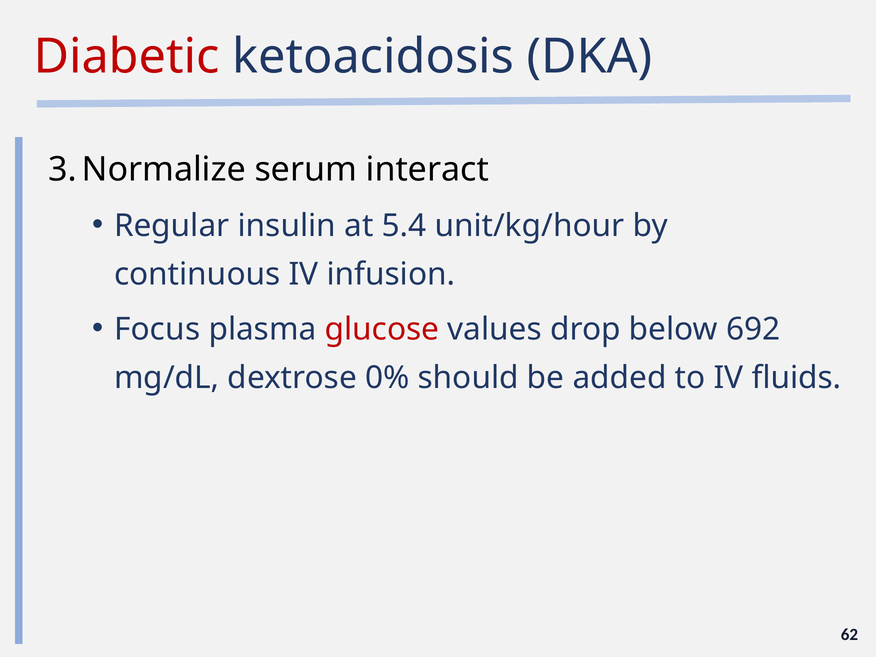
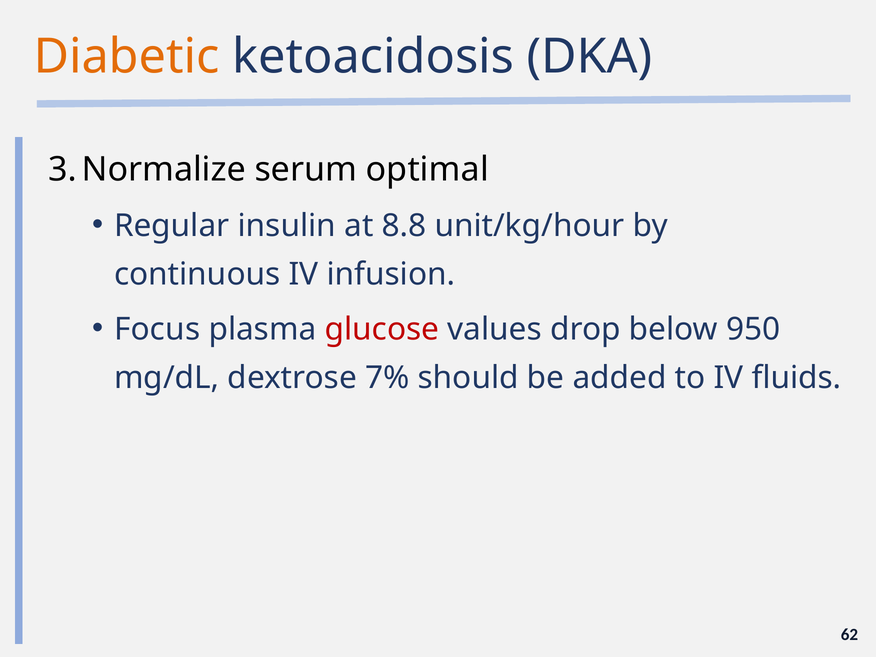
Diabetic colour: red -> orange
interact: interact -> optimal
5.4: 5.4 -> 8.8
692: 692 -> 950
0%: 0% -> 7%
